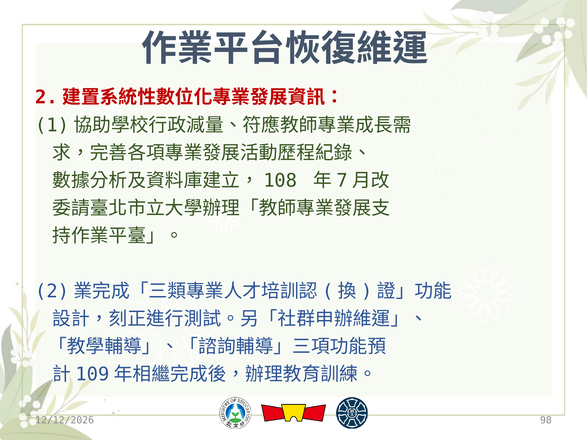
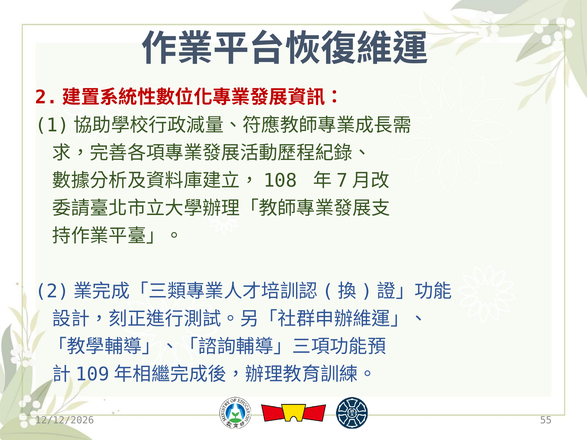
98: 98 -> 55
